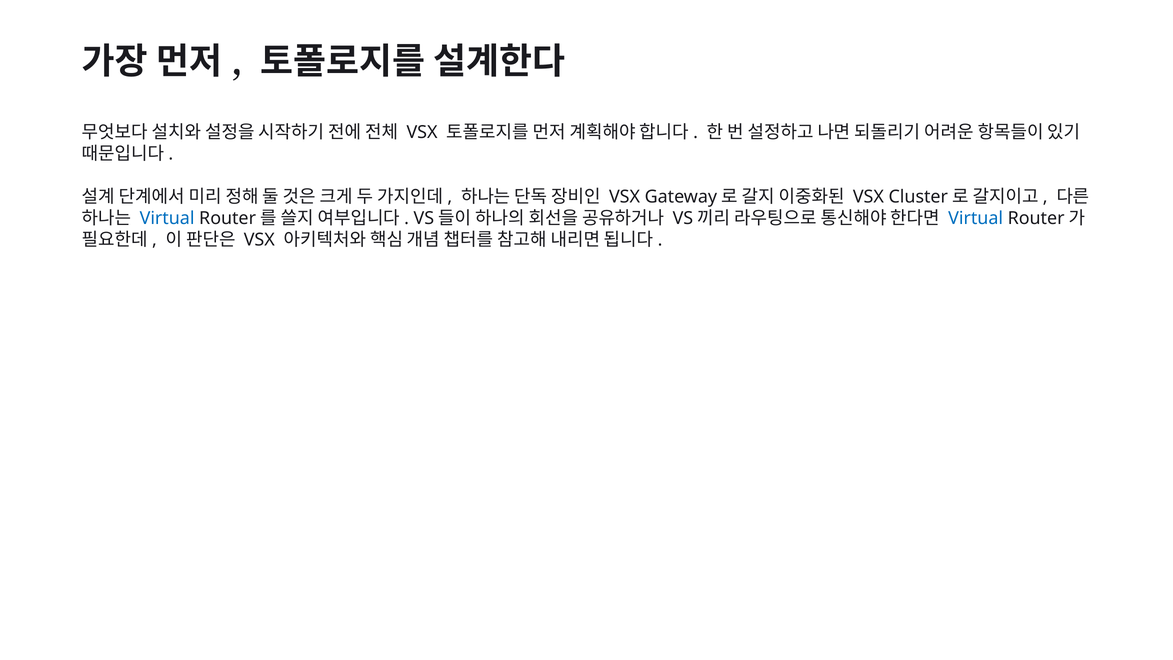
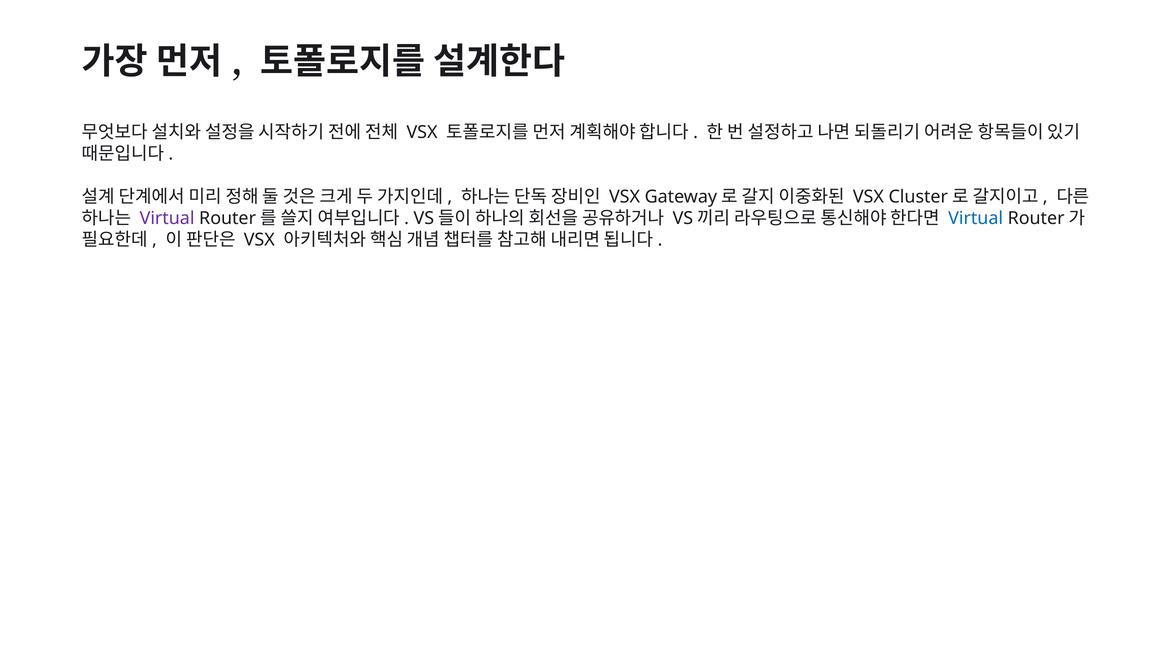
Virtual at (167, 218) colour: blue -> purple
